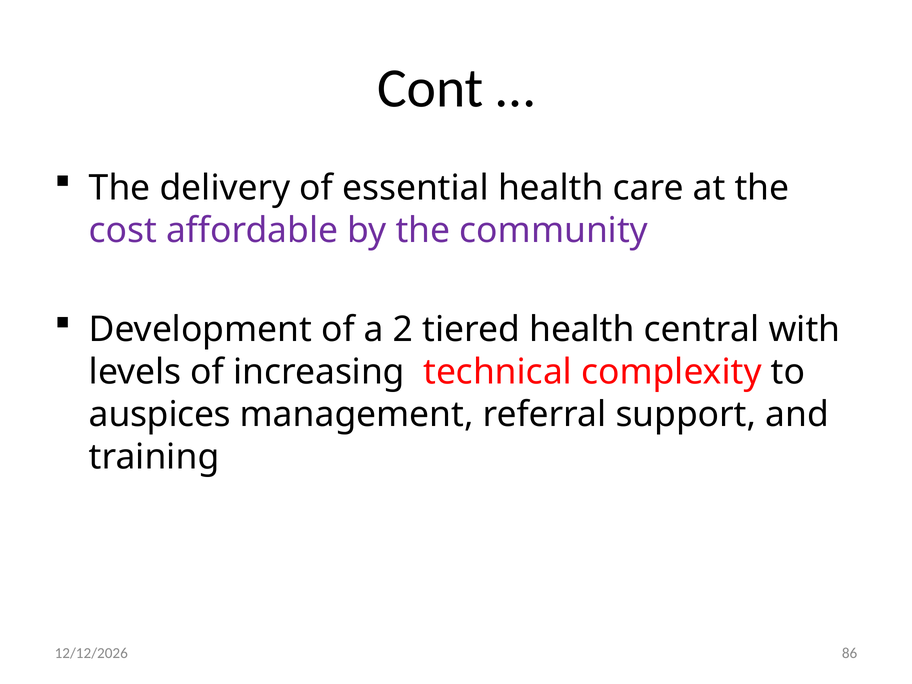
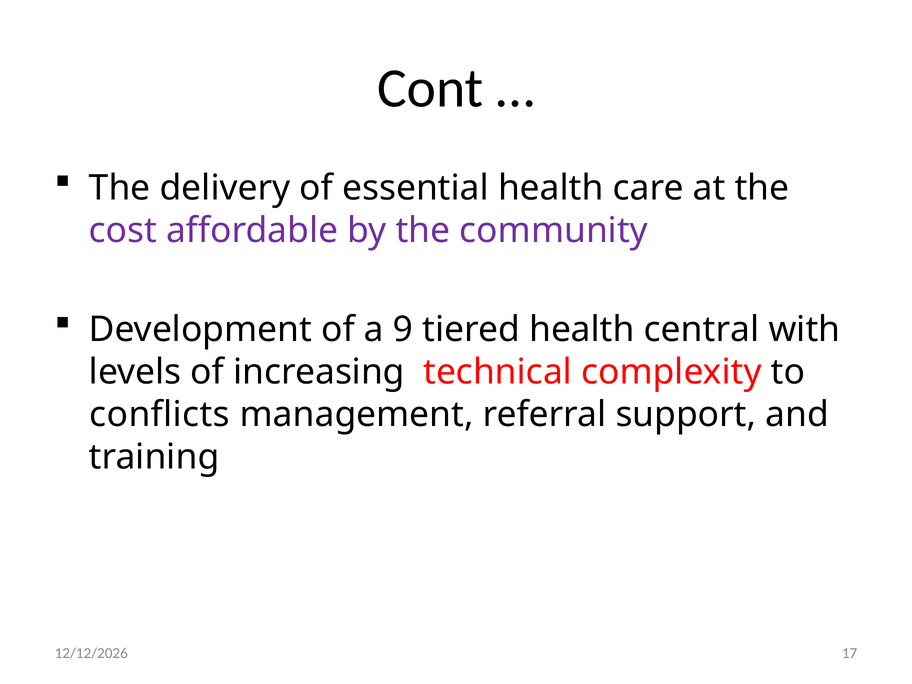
2: 2 -> 9
auspices: auspices -> conflicts
86: 86 -> 17
